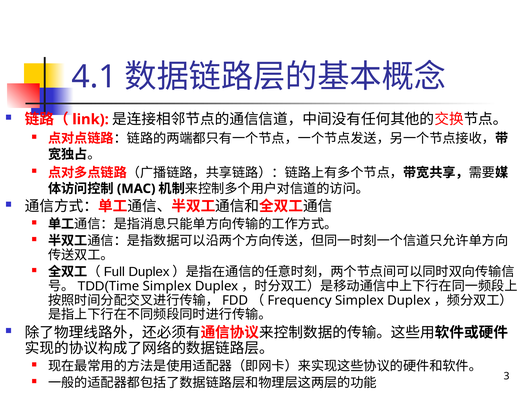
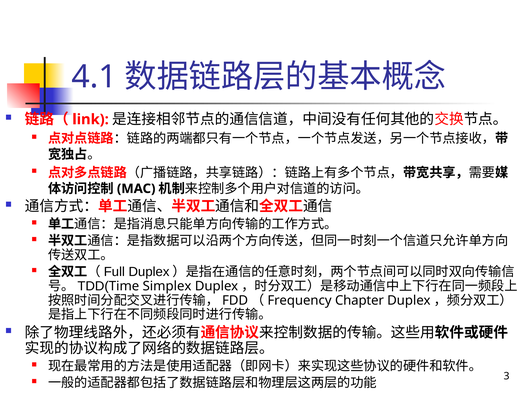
Simplex at (359, 300): Simplex -> Chapter
